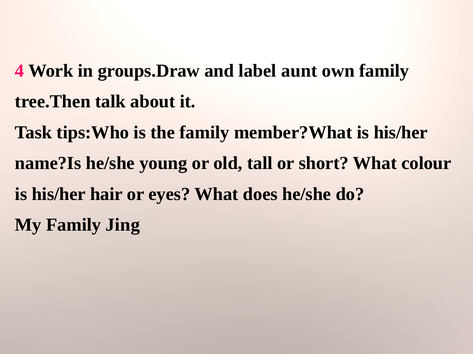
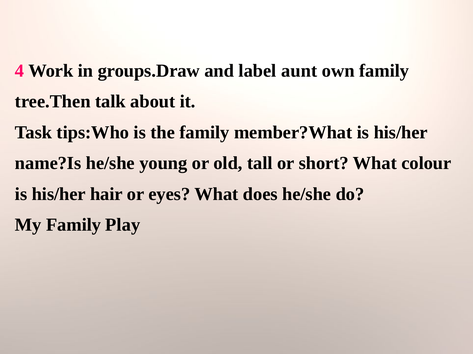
Jing: Jing -> Play
